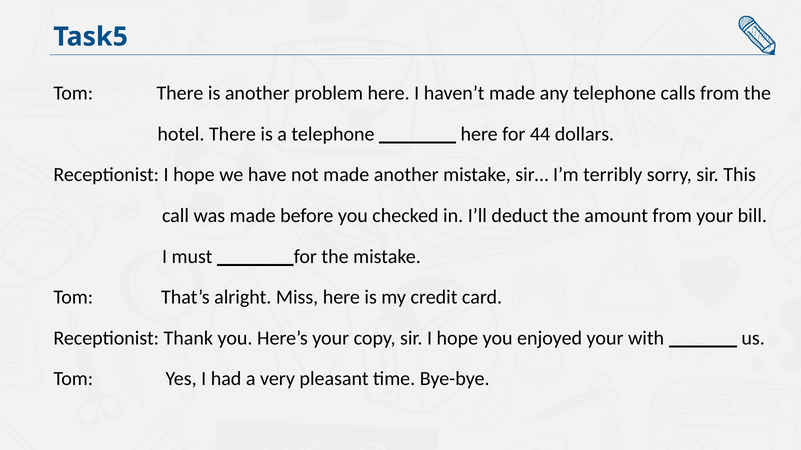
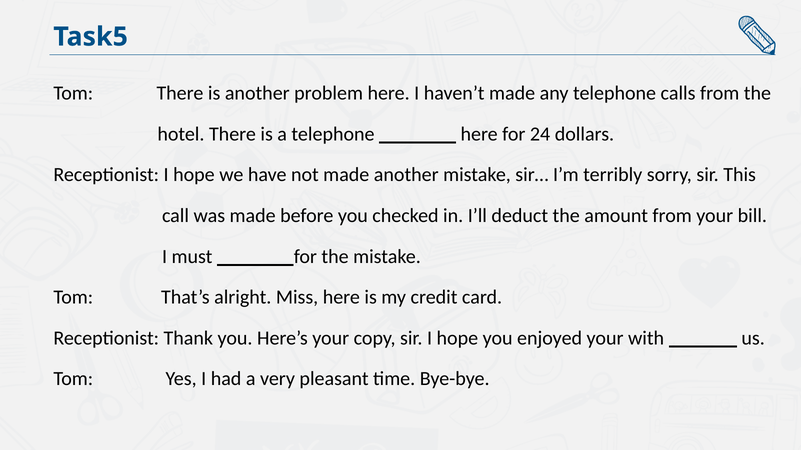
44: 44 -> 24
